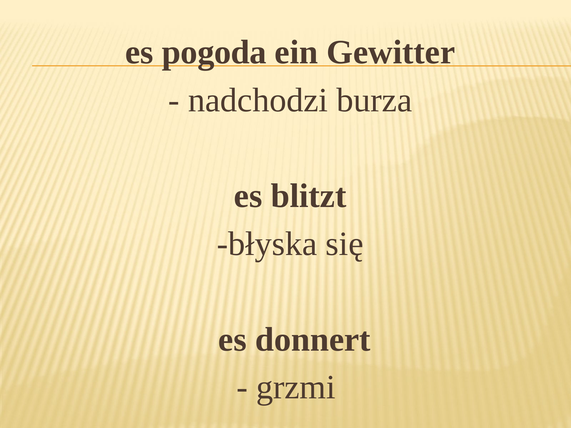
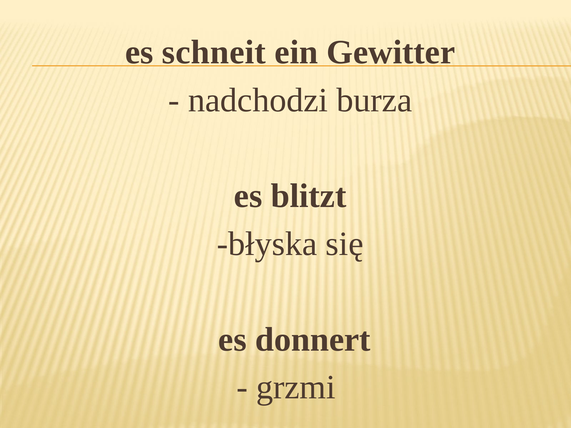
pogoda: pogoda -> schneit
